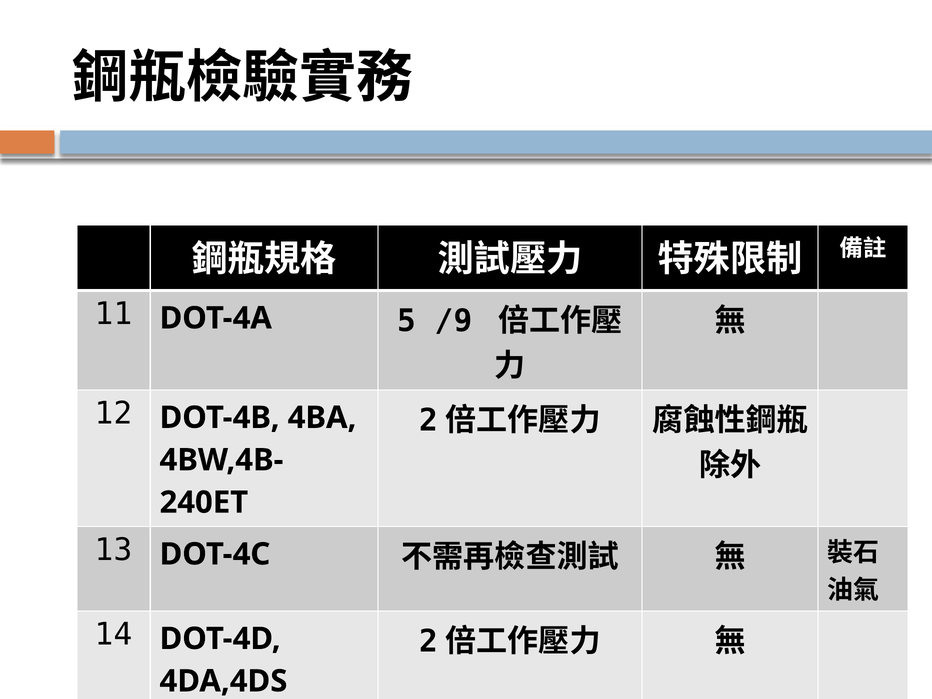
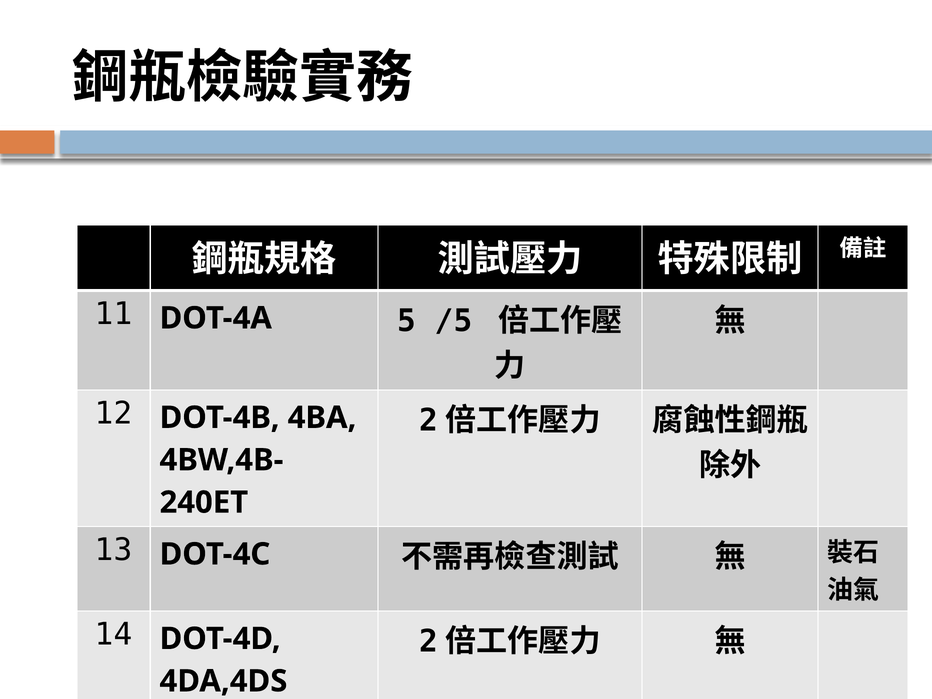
/9: /9 -> /5
